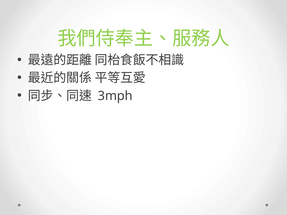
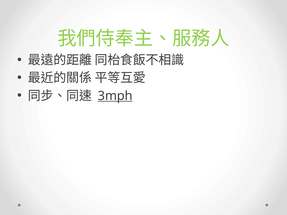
3mph underline: none -> present
